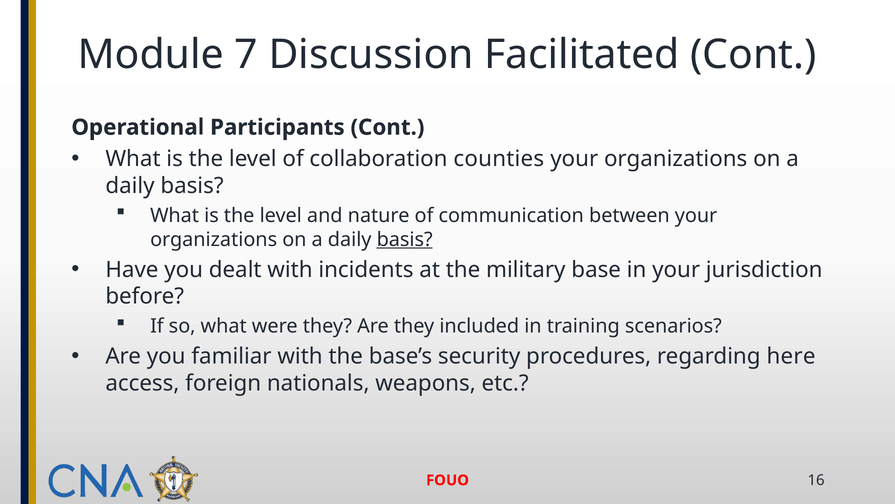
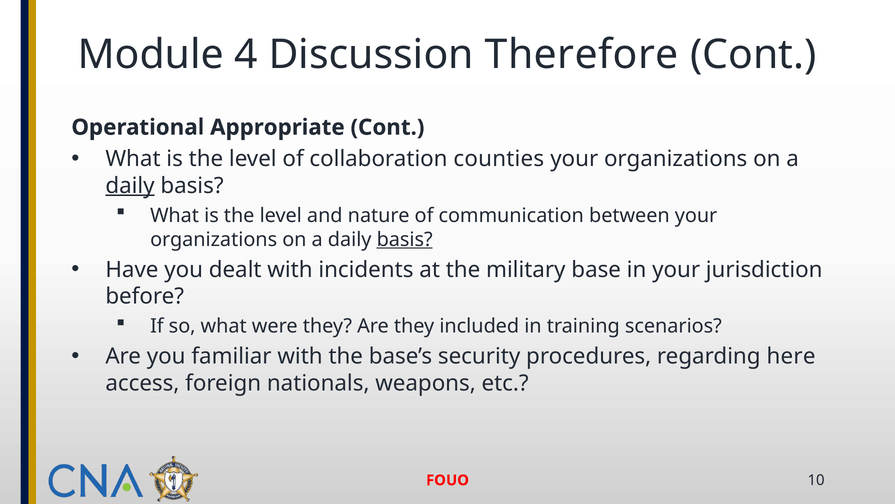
7: 7 -> 4
Facilitated: Facilitated -> Therefore
Participants: Participants -> Appropriate
daily at (130, 186) underline: none -> present
16: 16 -> 10
